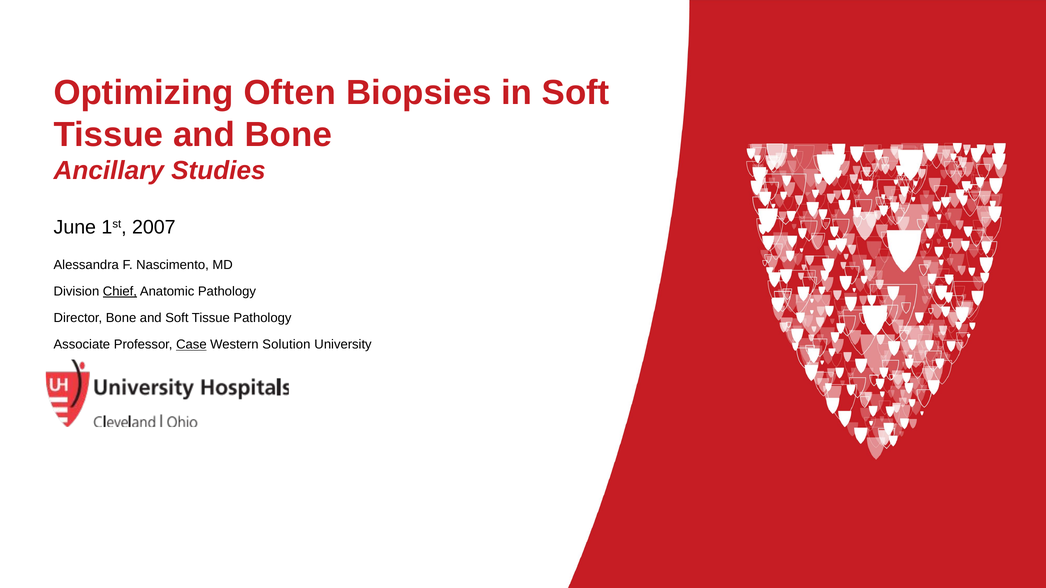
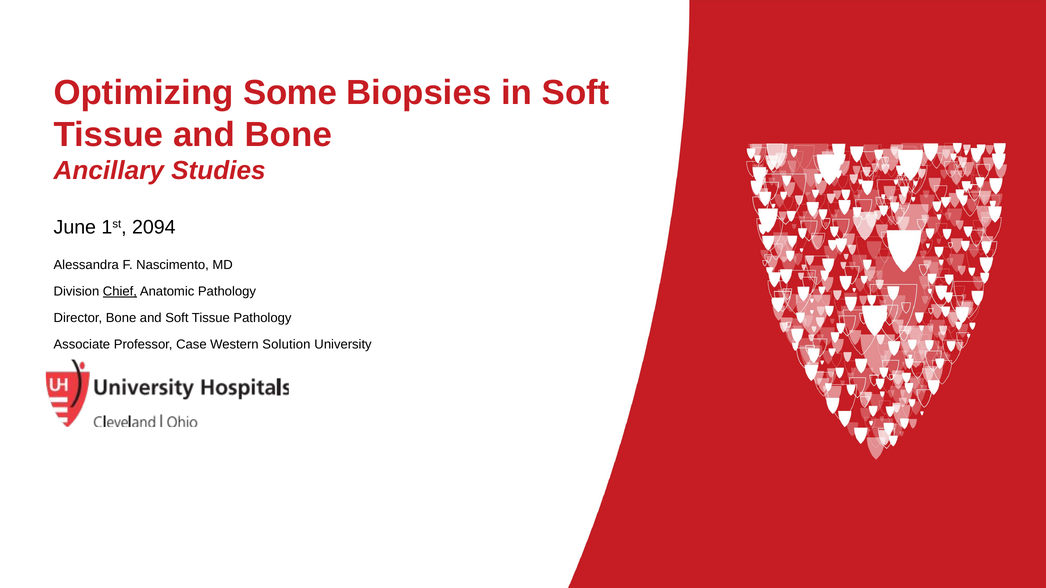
Often: Often -> Some
2007: 2007 -> 2094
Case underline: present -> none
